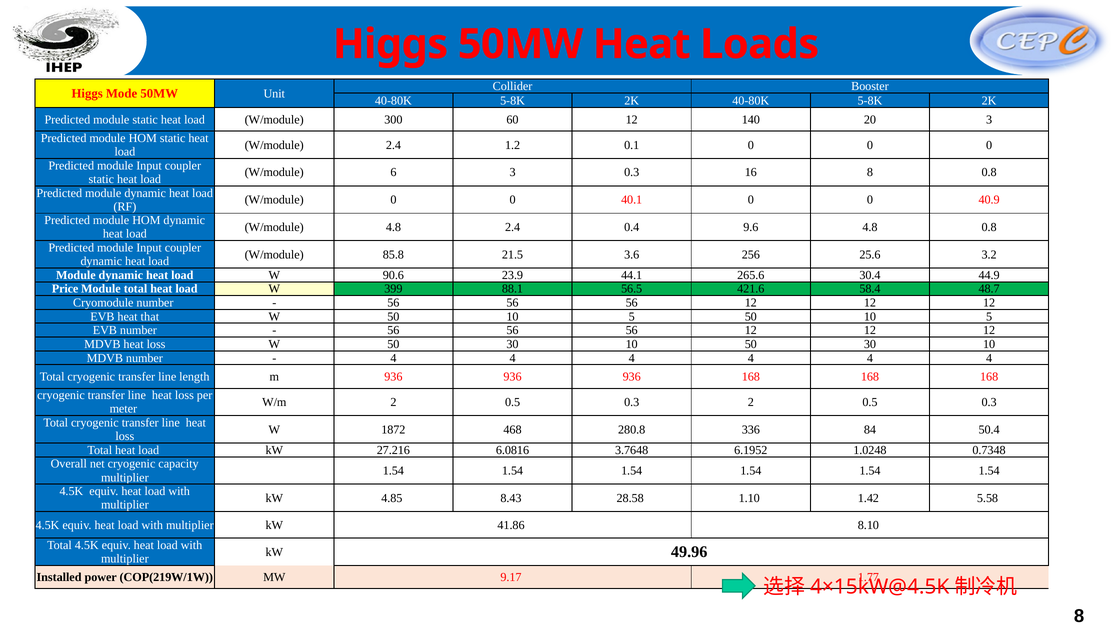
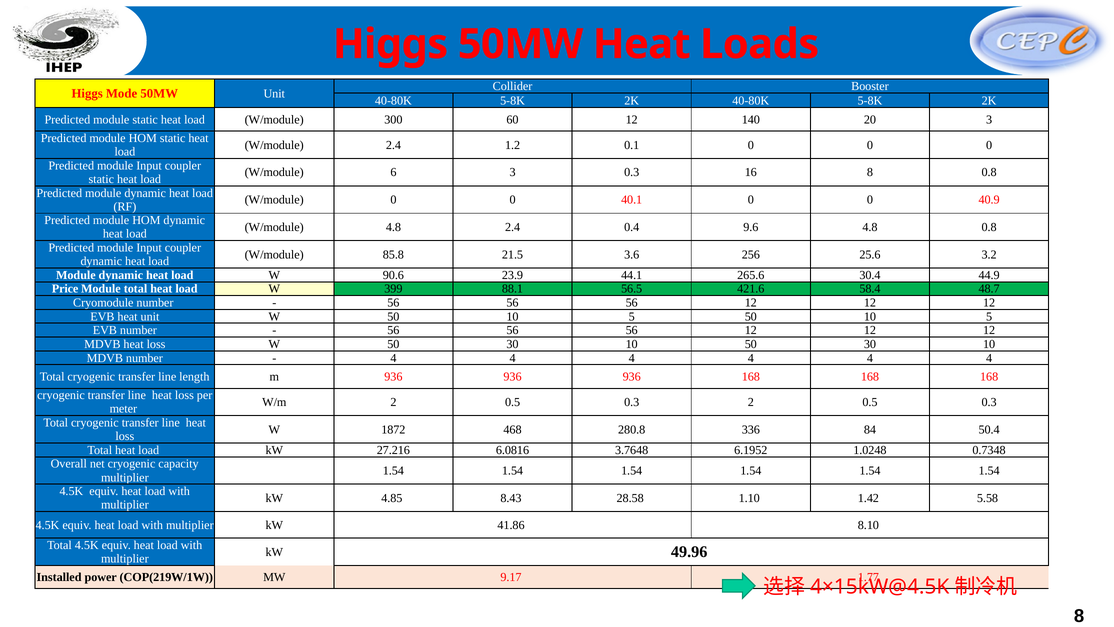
heat that: that -> unit
